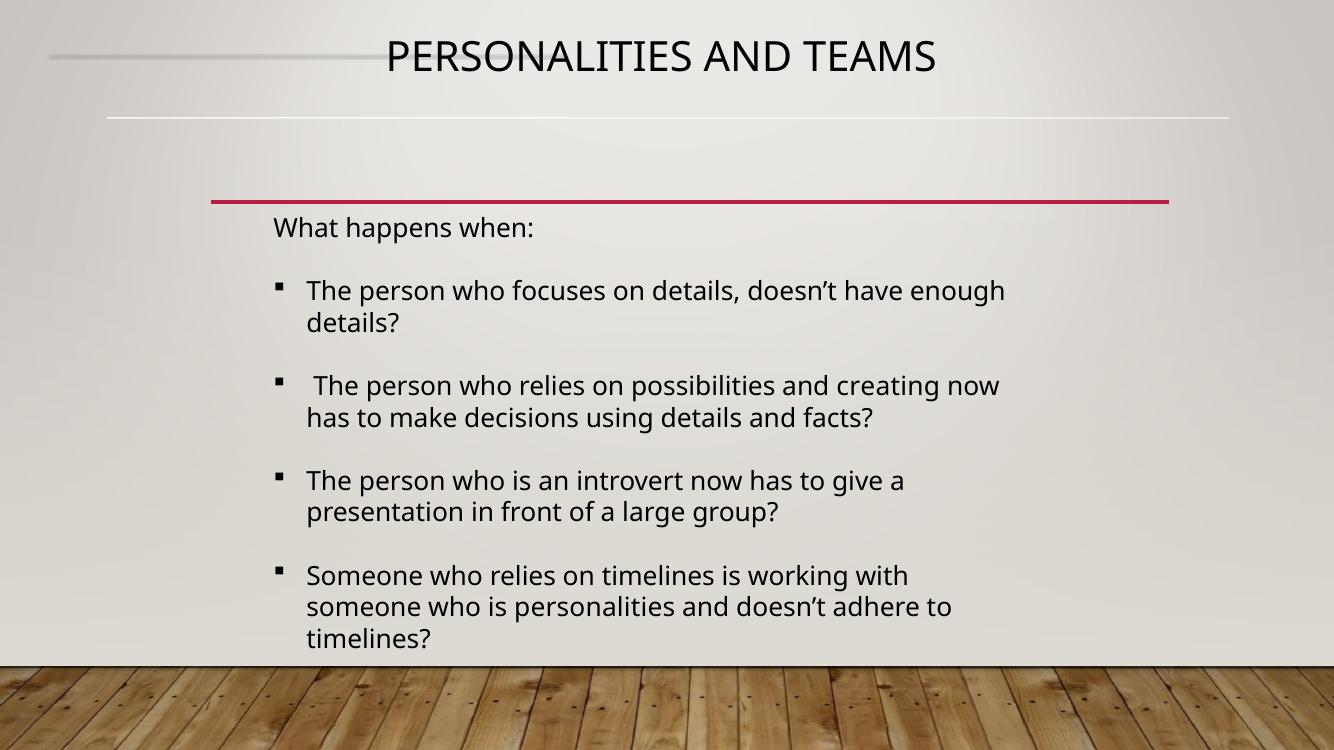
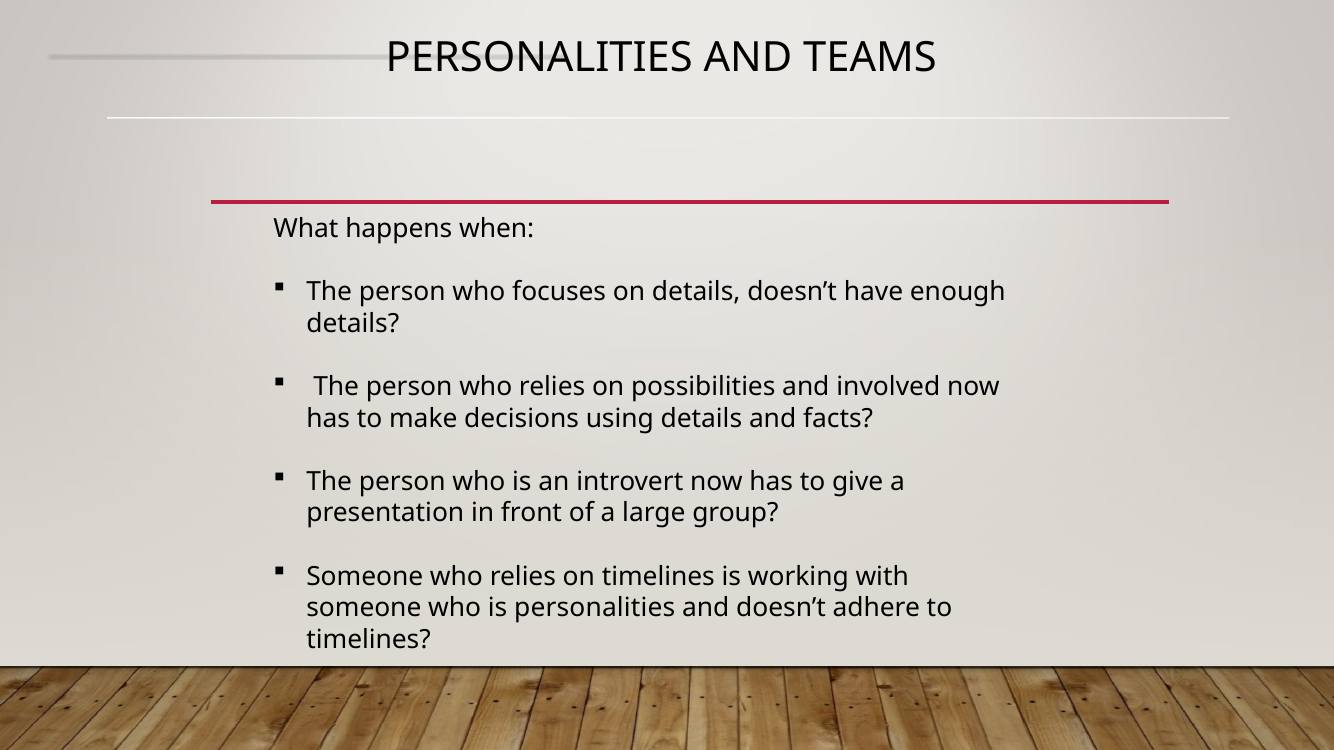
creating: creating -> involved
